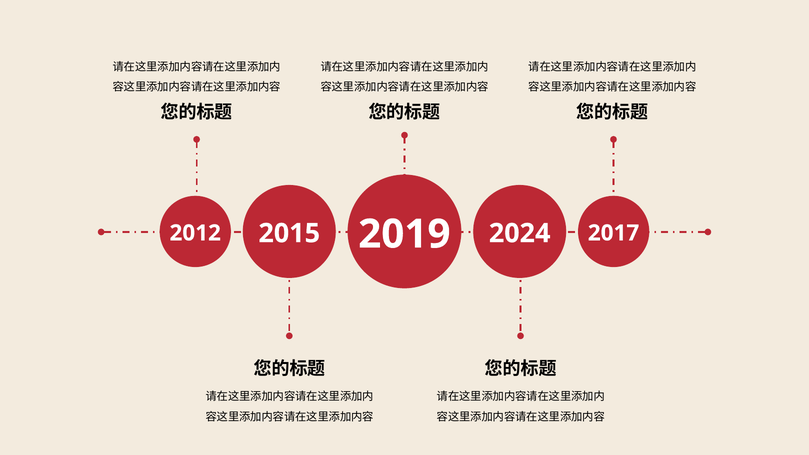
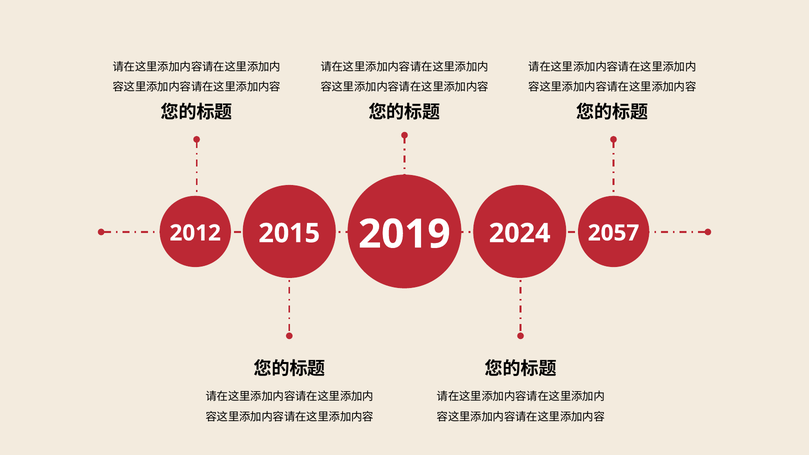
2017: 2017 -> 2057
